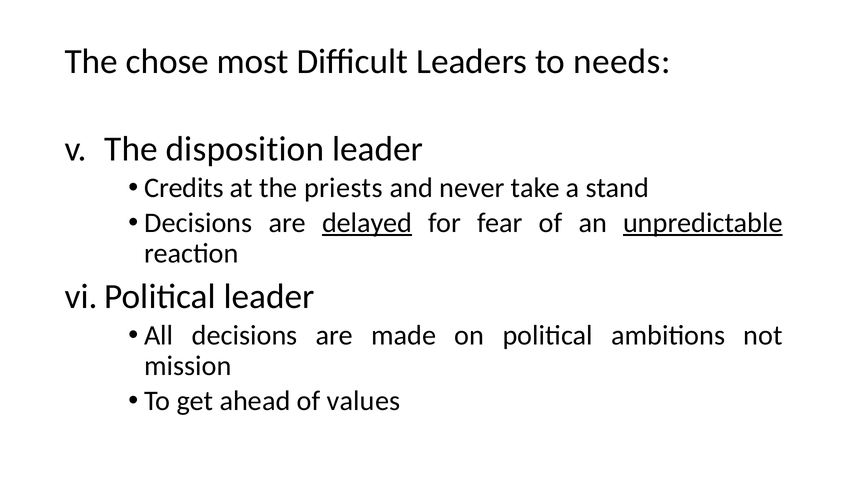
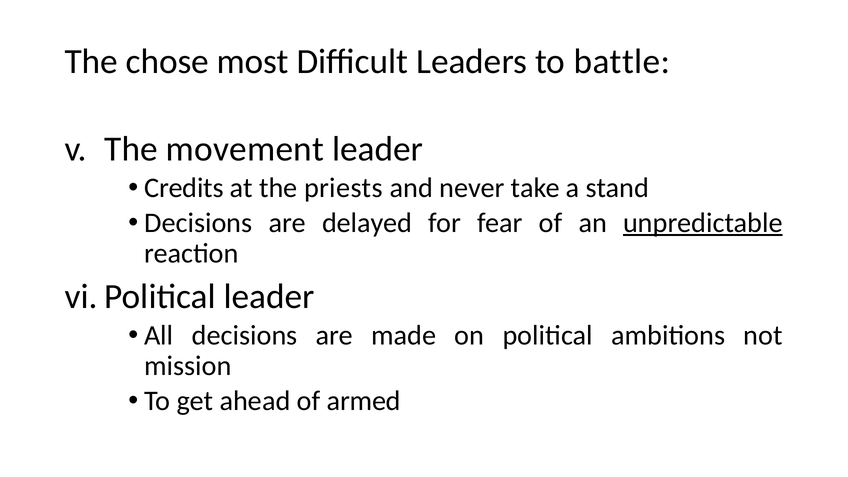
needs: needs -> battle
disposition: disposition -> movement
delayed underline: present -> none
values: values -> armed
